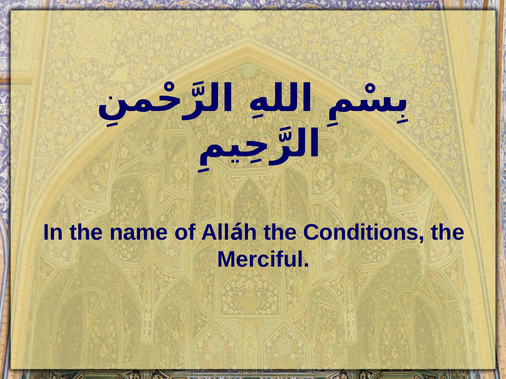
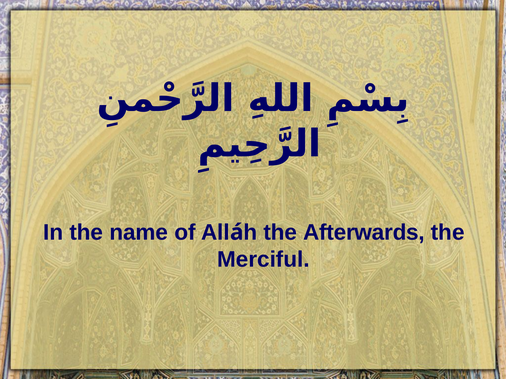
Conditions: Conditions -> Afterwards
